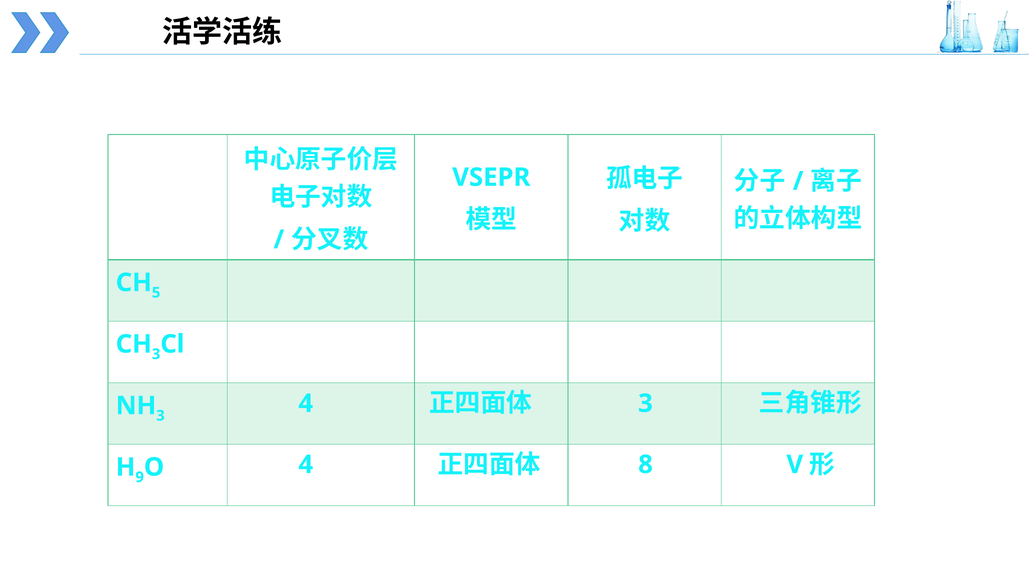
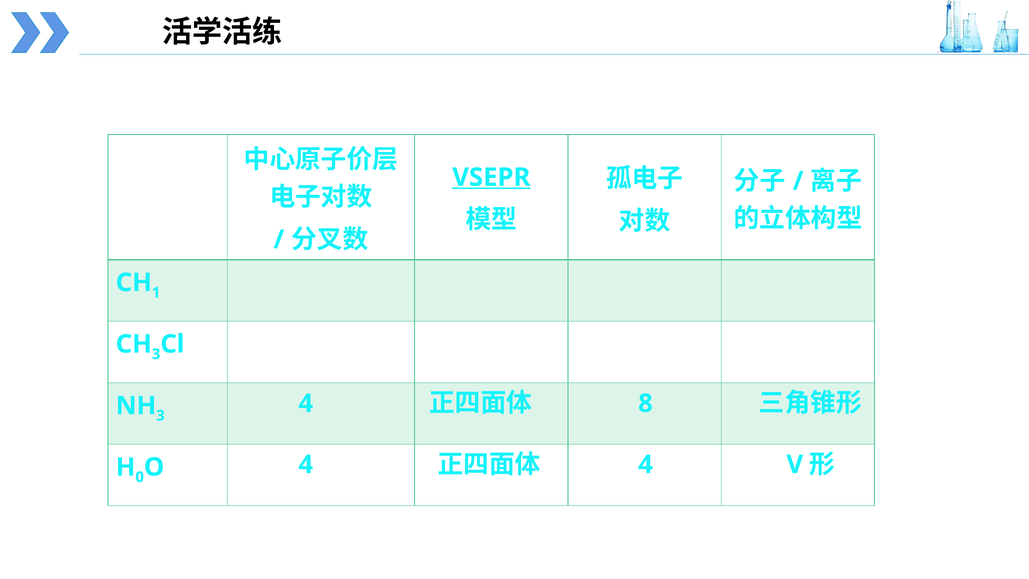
VSEPR underline: none -> present
5: 5 -> 1
3 at (646, 403): 3 -> 8
4 8: 8 -> 4
9: 9 -> 0
